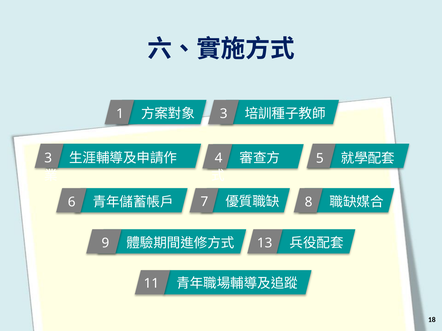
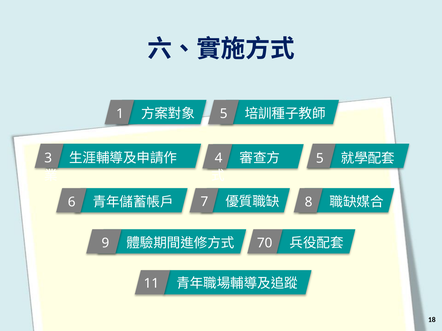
3 at (224, 114): 3 -> 5
13: 13 -> 70
